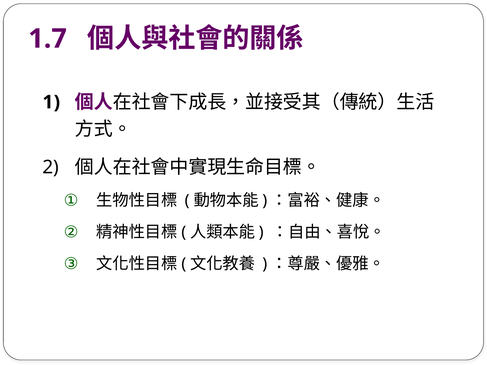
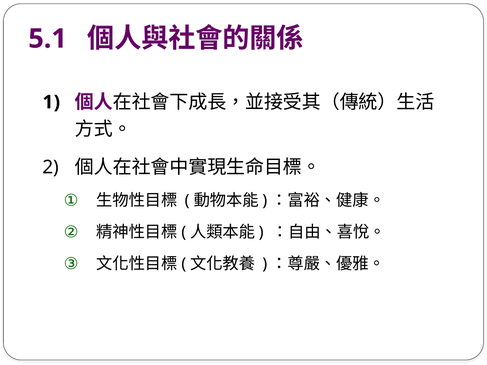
1.7: 1.7 -> 5.1
